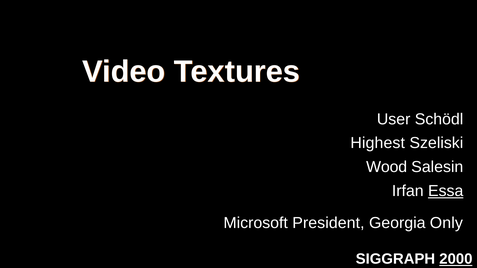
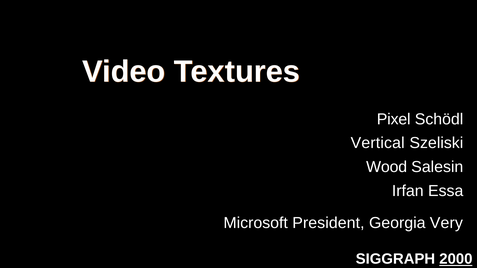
User: User -> Pixel
Highest: Highest -> Vertical
Essa underline: present -> none
Only: Only -> Very
